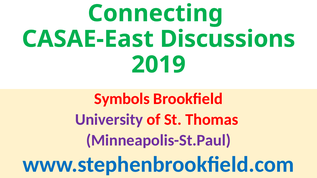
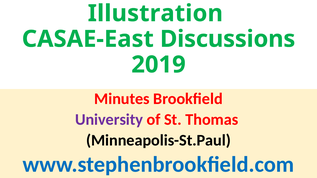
Connecting: Connecting -> Illustration
Symbols: Symbols -> Minutes
Minneapolis-St.Paul colour: purple -> black
